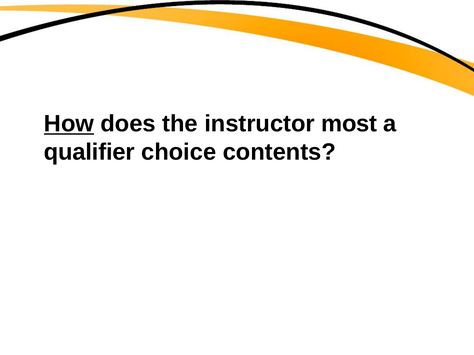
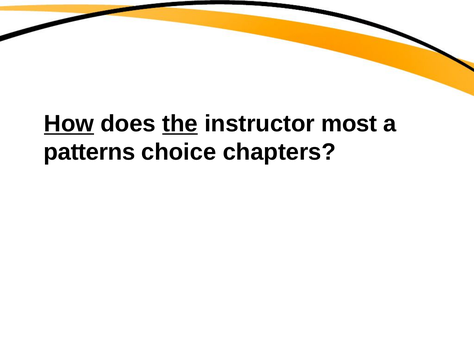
the underline: none -> present
qualifier: qualifier -> patterns
contents: contents -> chapters
